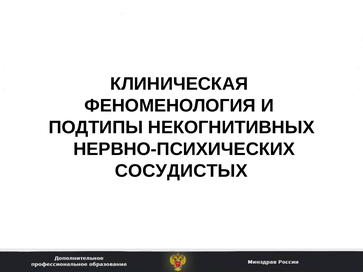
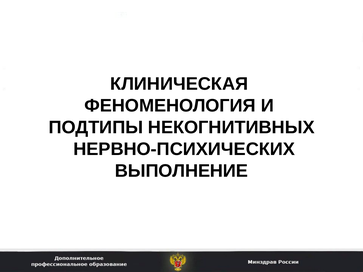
СОСУДИСТЫХ: СОСУДИСТЫХ -> ВЫПОЛНЕНИЕ
